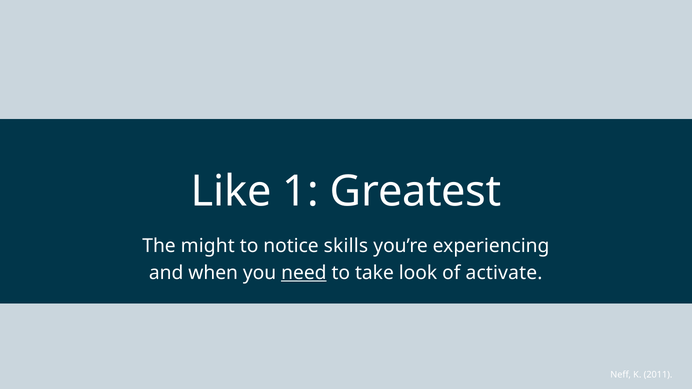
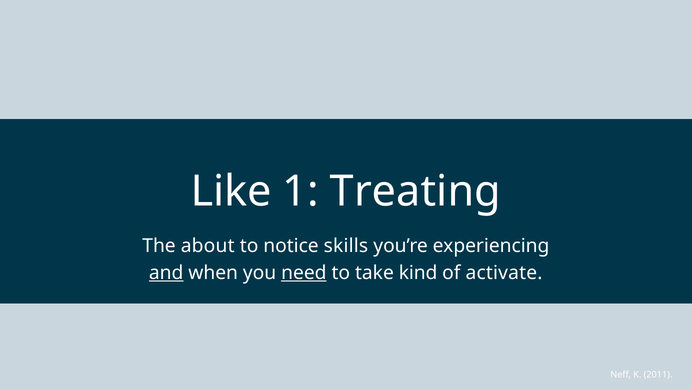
Greatest: Greatest -> Treating
might: might -> about
and underline: none -> present
look: look -> kind
